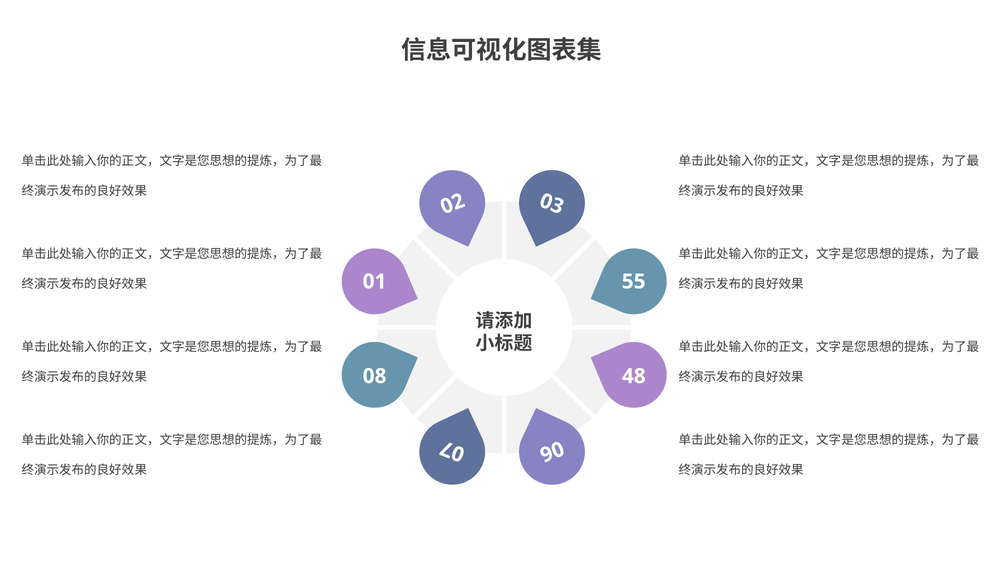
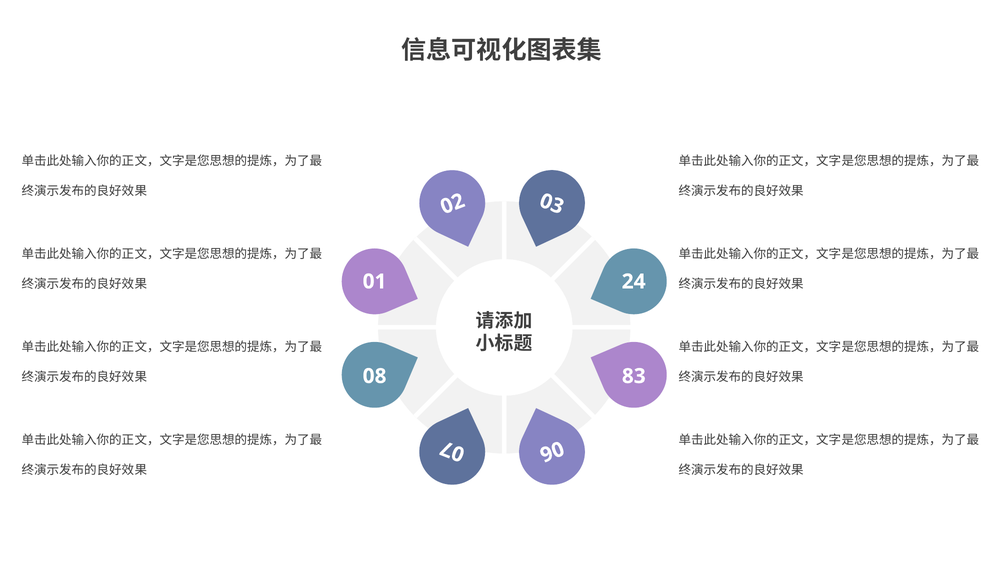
55: 55 -> 24
48: 48 -> 83
